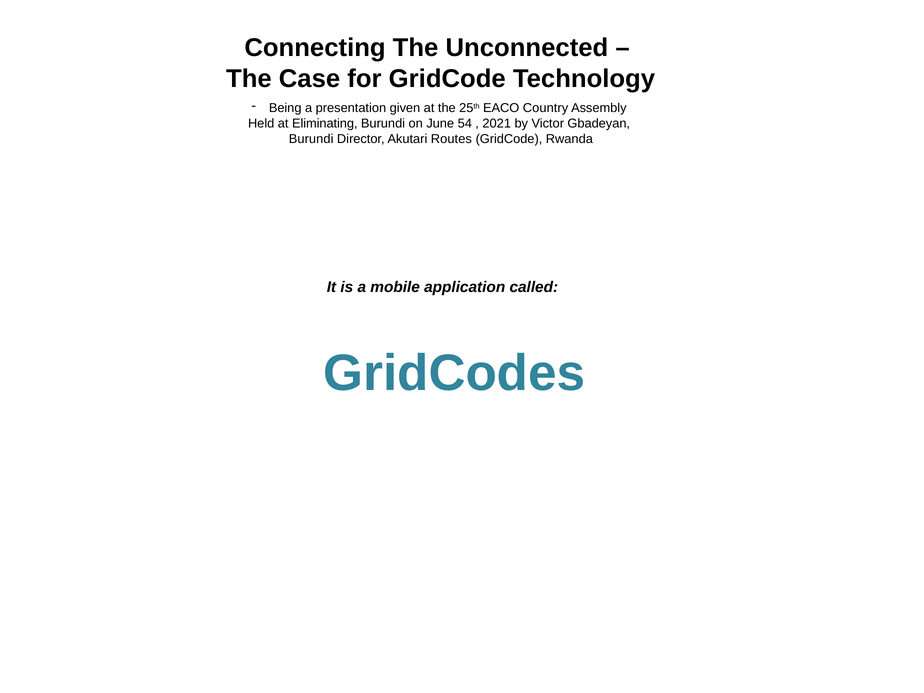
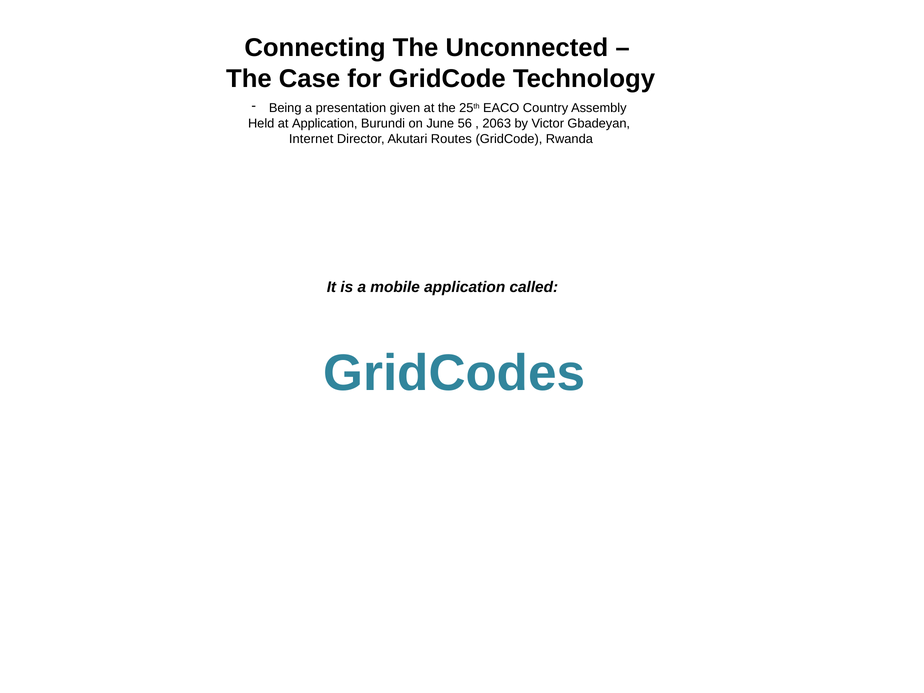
at Eliminating: Eliminating -> Application
54: 54 -> 56
2021: 2021 -> 2063
Burundi at (311, 139): Burundi -> Internet
